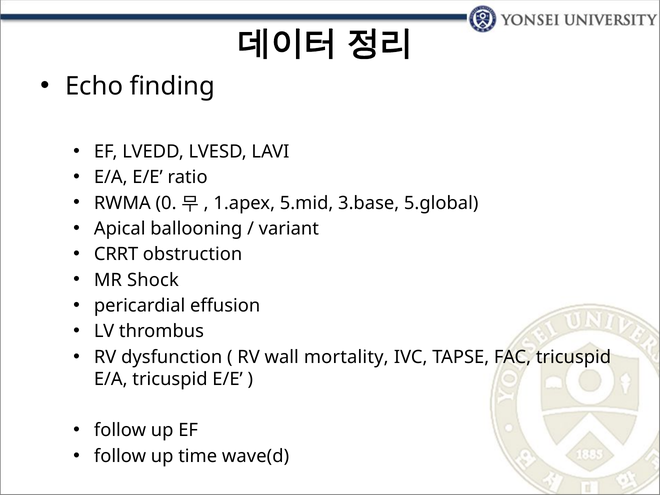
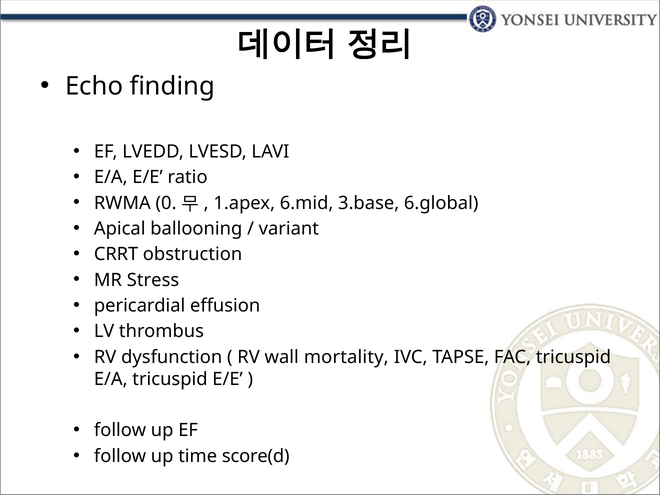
5.mid: 5.mid -> 6.mid
5.global: 5.global -> 6.global
Shock: Shock -> Stress
wave(d: wave(d -> score(d
